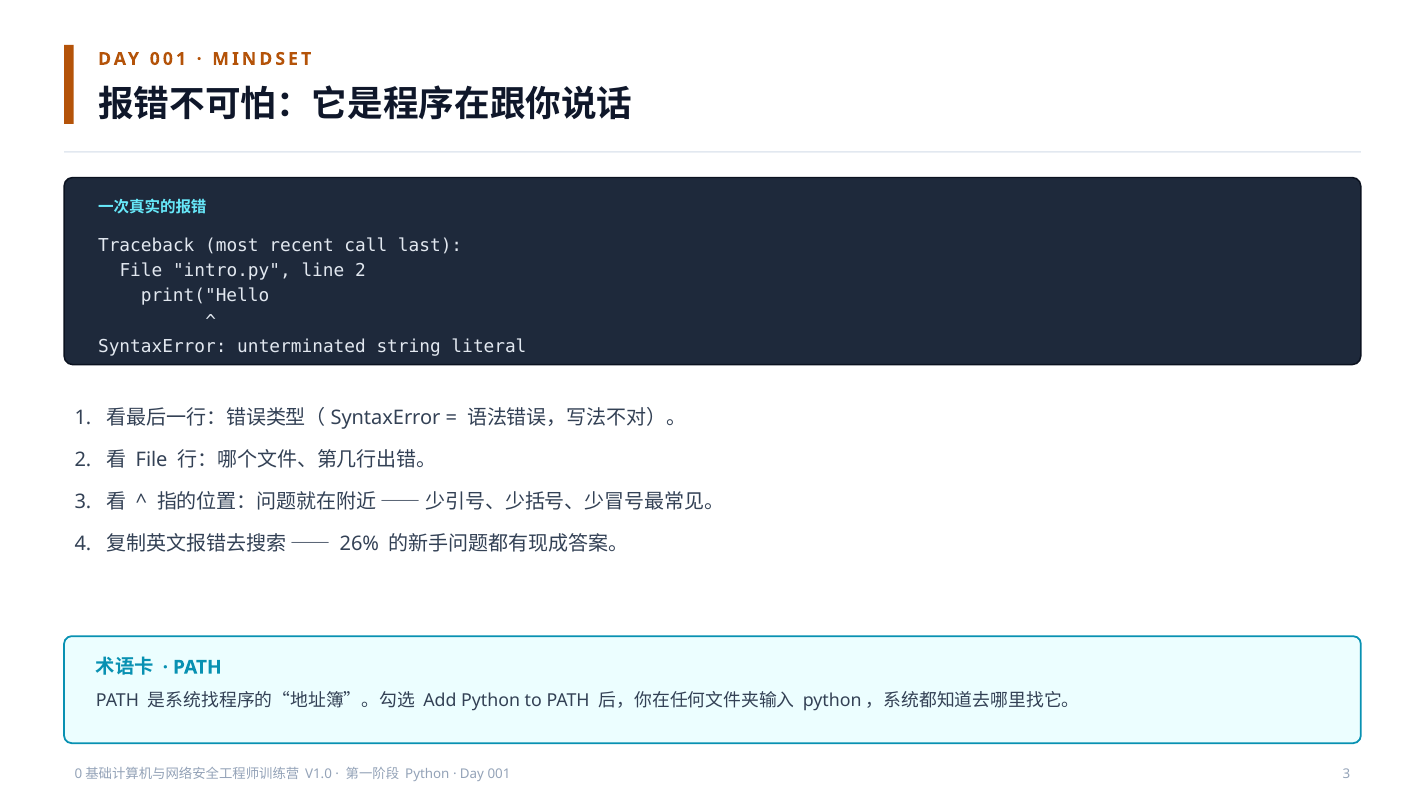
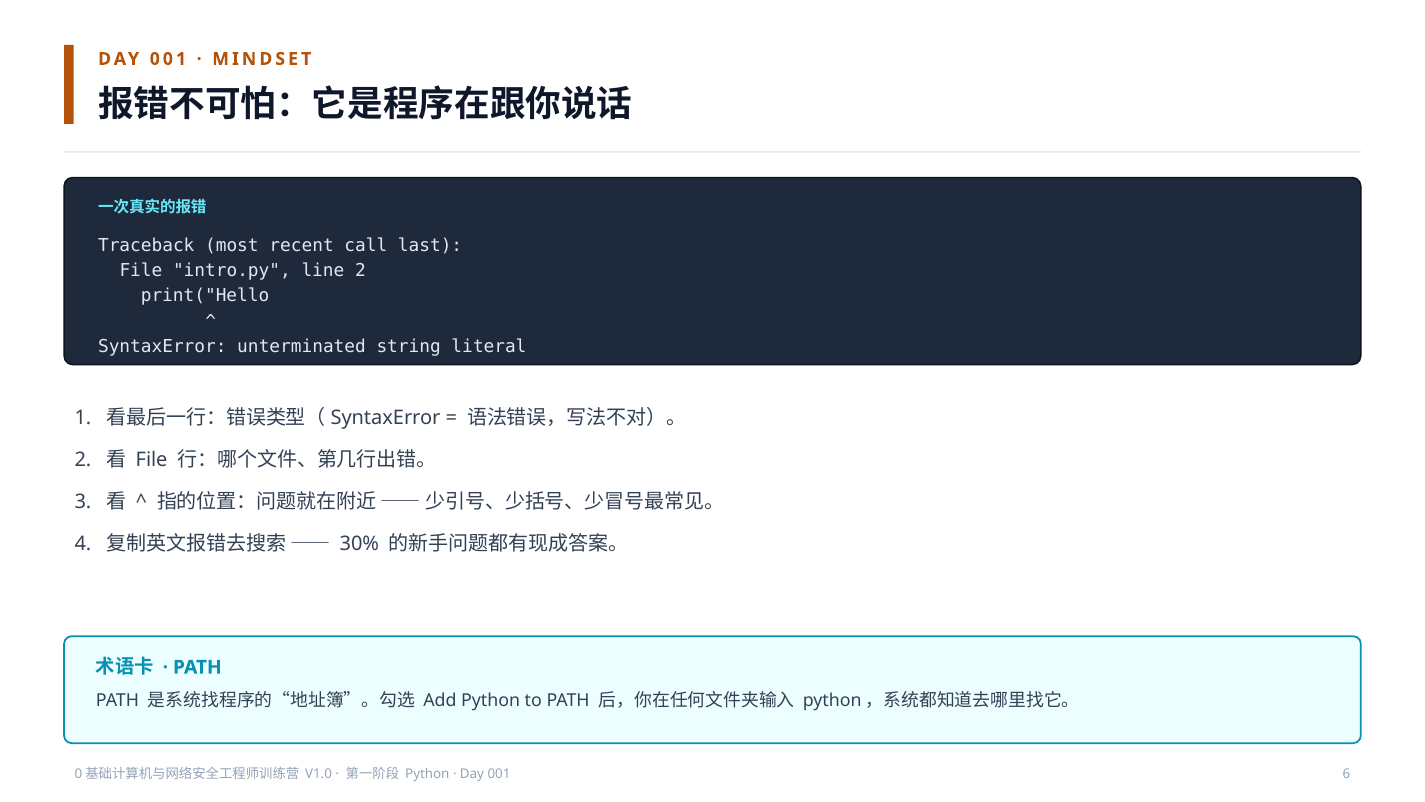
26%: 26% -> 30%
001 3: 3 -> 6
